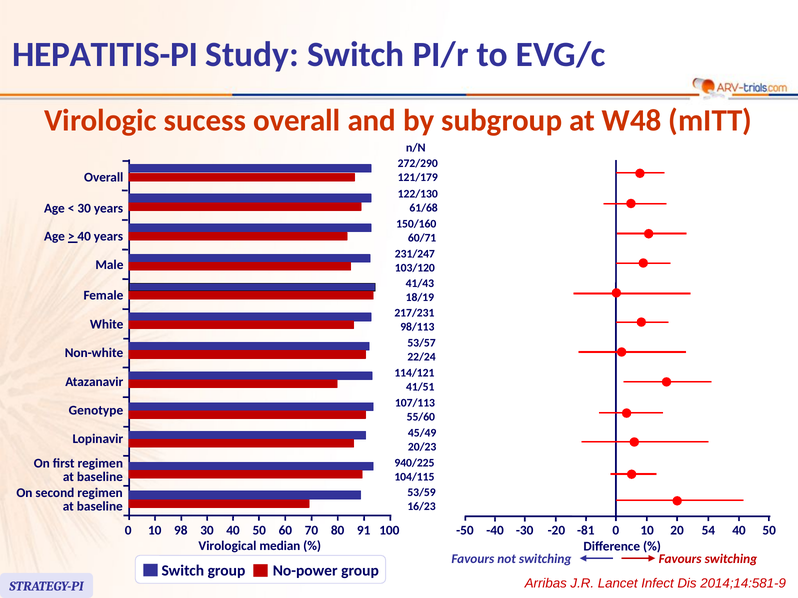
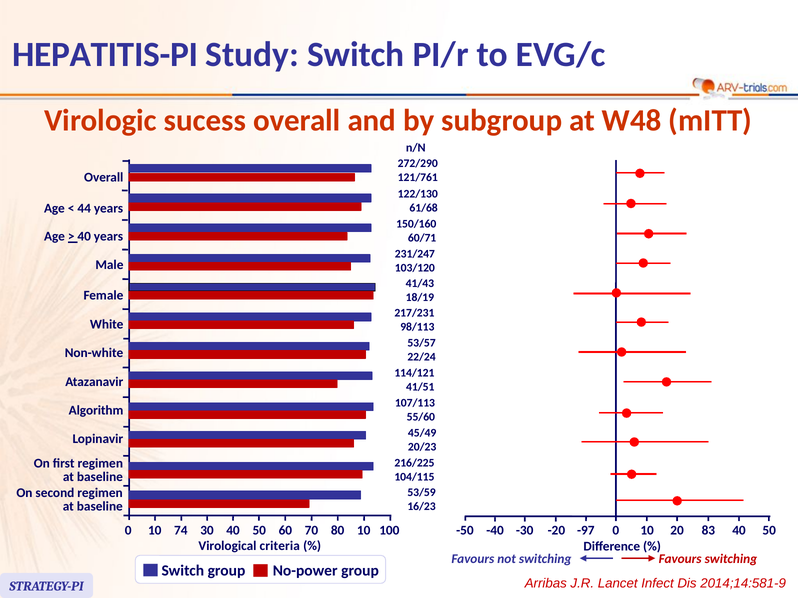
121/179: 121/179 -> 121/761
30 at (84, 209): 30 -> 44
Genotype: Genotype -> Algorithm
940/225: 940/225 -> 216/225
98: 98 -> 74
80 91: 91 -> 10
-81: -81 -> -97
54: 54 -> 83
median: median -> criteria
